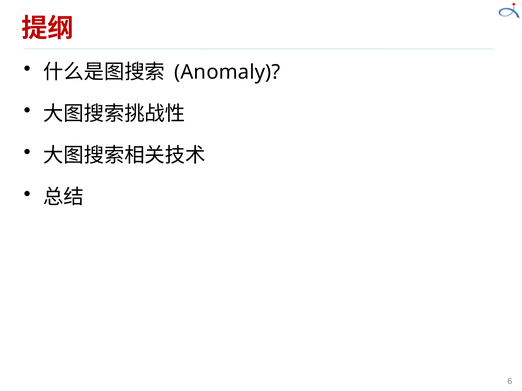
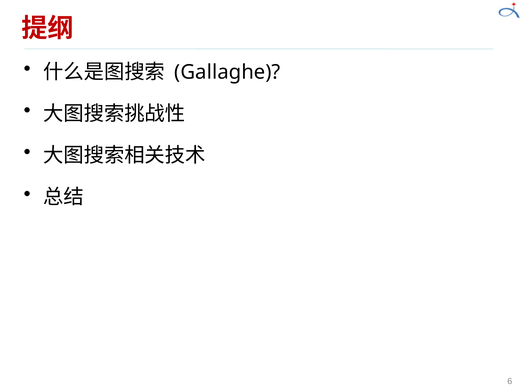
Anomaly: Anomaly -> Gallaghe
